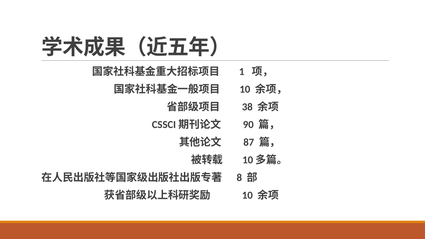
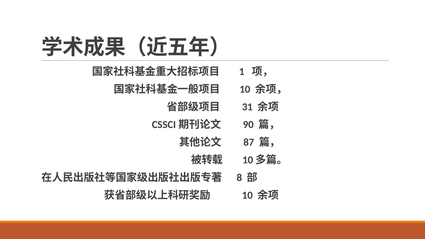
38: 38 -> 31
